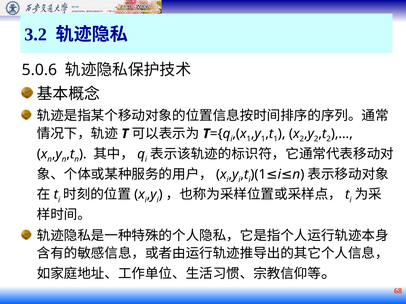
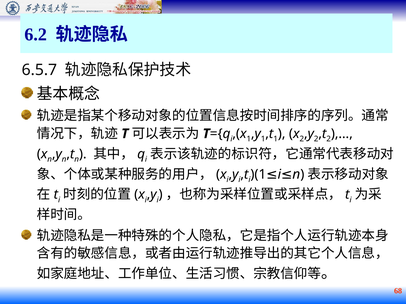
3.2: 3.2 -> 6.2
5.0.6: 5.0.6 -> 6.5.7
